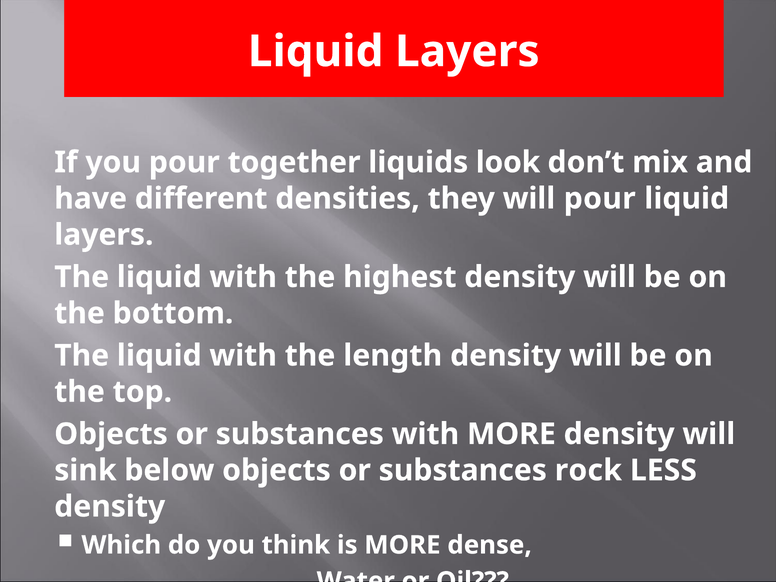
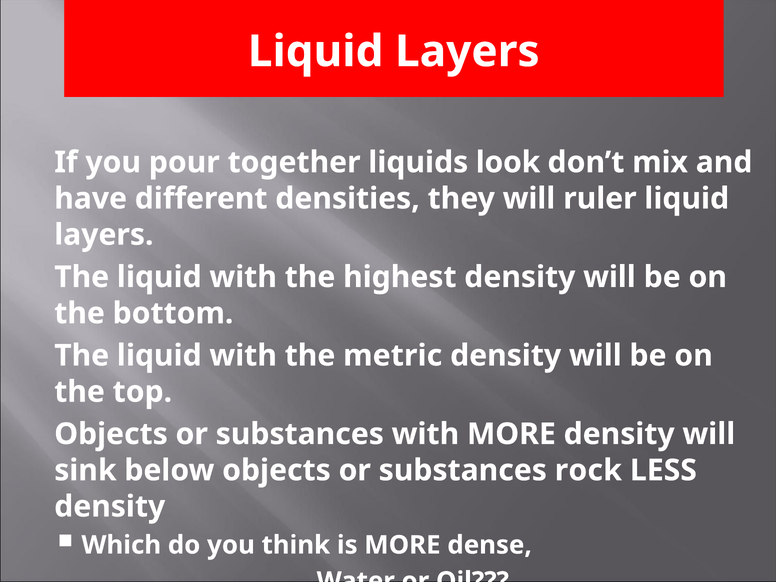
will pour: pour -> ruler
length: length -> metric
